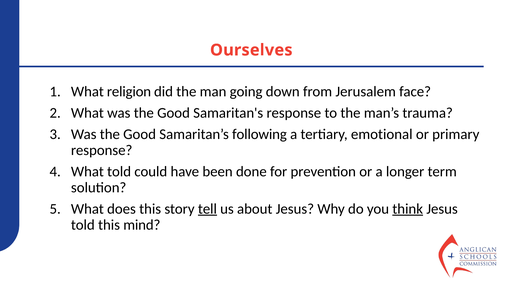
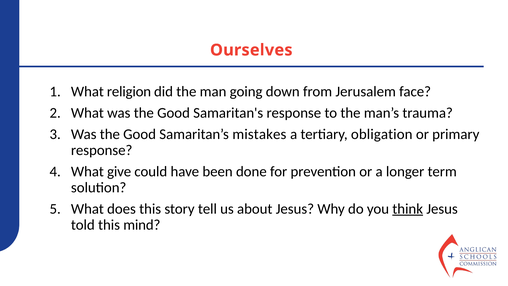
following: following -> mistakes
emotional: emotional -> obligation
What told: told -> give
tell underline: present -> none
